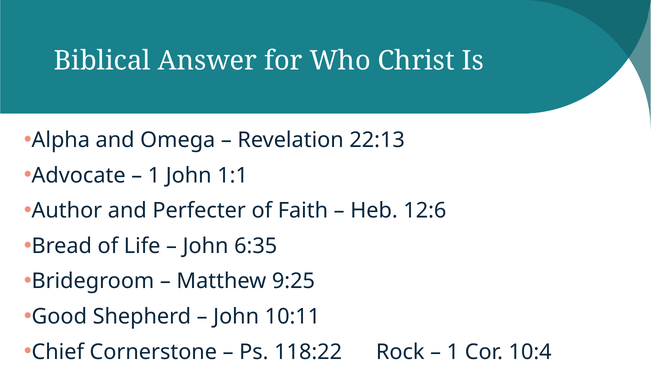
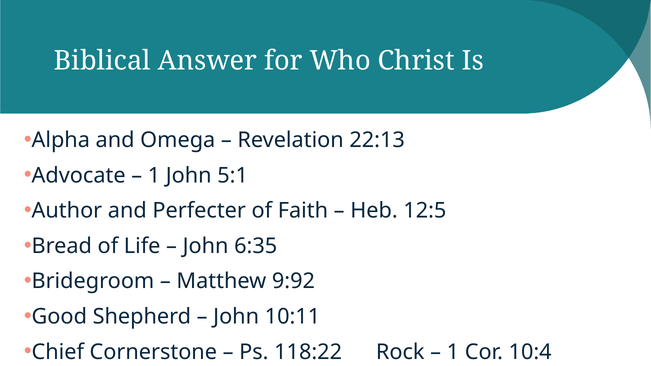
1:1: 1:1 -> 5:1
12:6: 12:6 -> 12:5
9:25: 9:25 -> 9:92
